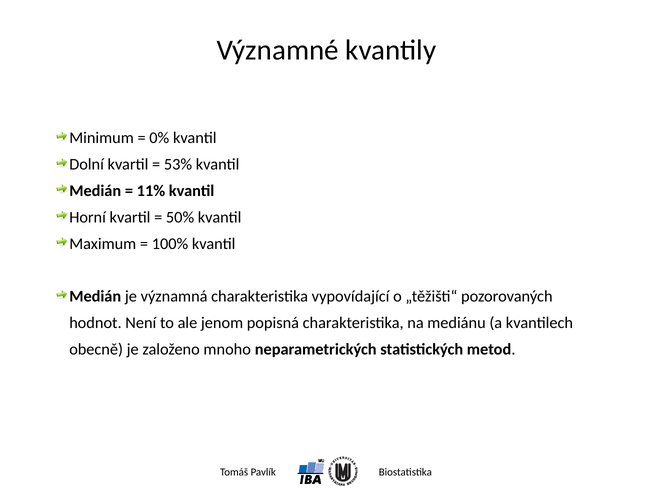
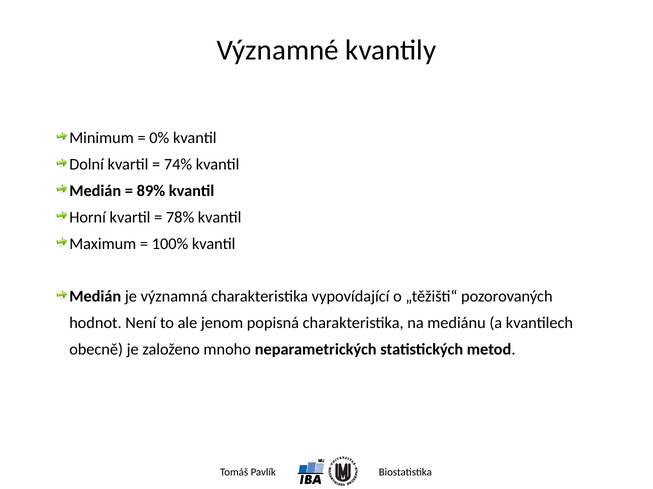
53%: 53% -> 74%
11%: 11% -> 89%
50%: 50% -> 78%
